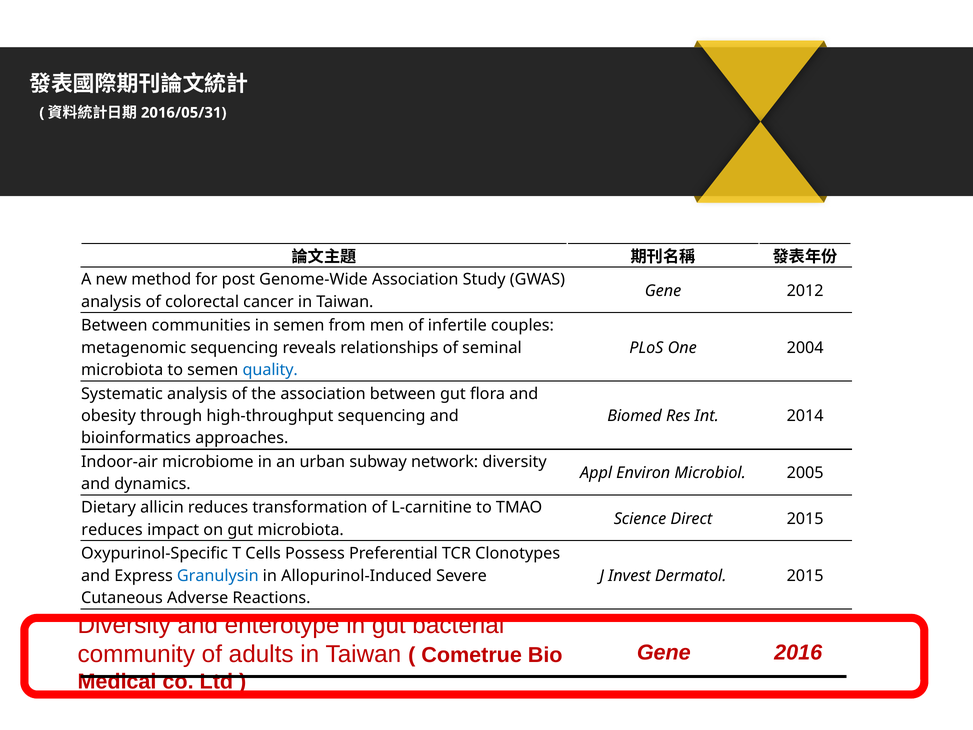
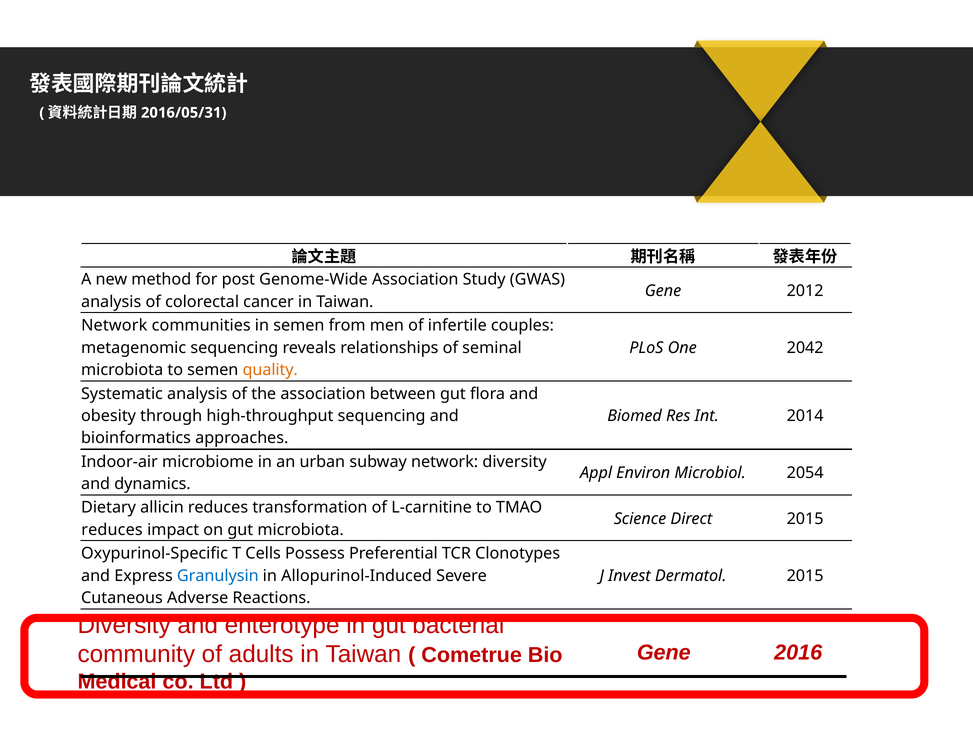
Between at (114, 325): Between -> Network
2004: 2004 -> 2042
quality colour: blue -> orange
2005: 2005 -> 2054
